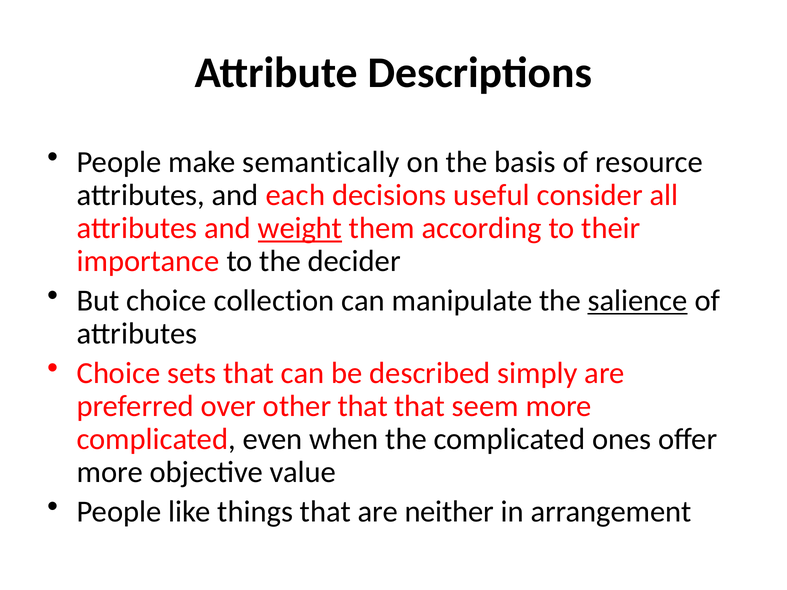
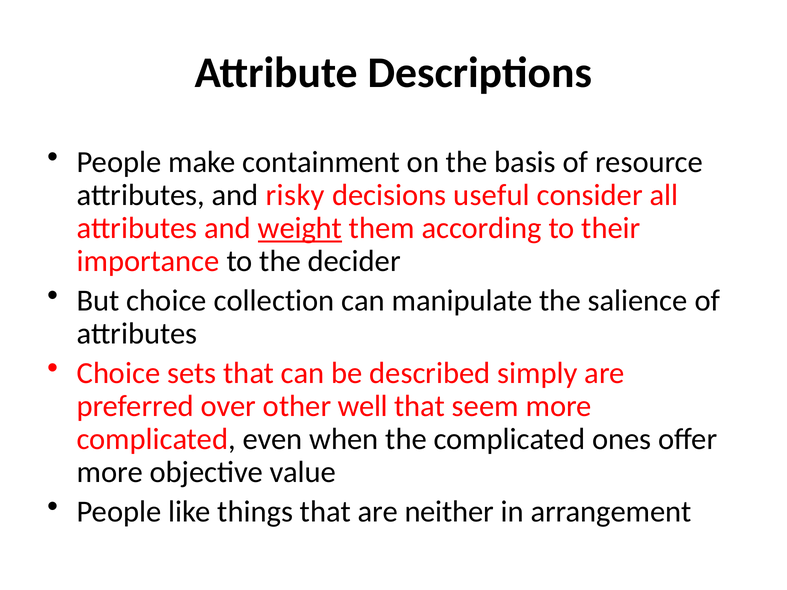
semantically: semantically -> containment
each: each -> risky
salience underline: present -> none
other that: that -> well
